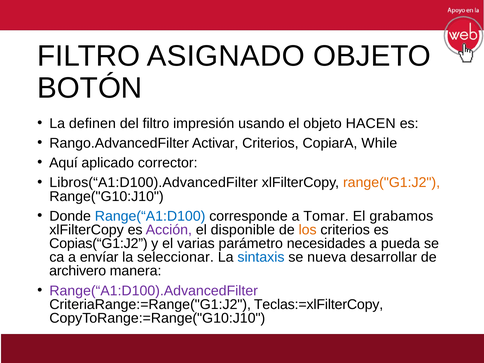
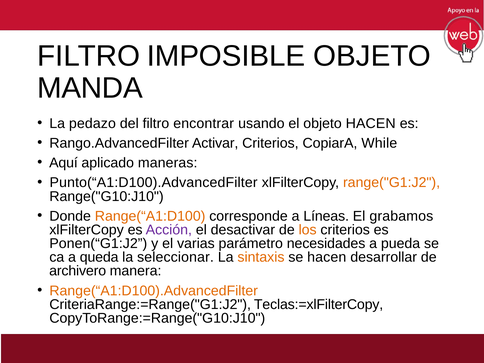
ASIGNADO: ASIGNADO -> IMPOSIBLE
BOTÓN: BOTÓN -> MANDA
definen: definen -> pedazo
impresión: impresión -> encontrar
corrector: corrector -> maneras
Libros(“A1:D100).AdvancedFilter: Libros(“A1:D100).AdvancedFilter -> Punto(“A1:D100).AdvancedFilter
Range(“A1:D100 colour: blue -> orange
Tomar: Tomar -> Líneas
disponible: disponible -> desactivar
Copias(“G1:J2: Copias(“G1:J2 -> Ponen(“G1:J2
envíar: envíar -> queda
sintaxis colour: blue -> orange
se nueva: nueva -> hacen
Range(“A1:D100).AdvancedFilter colour: purple -> orange
